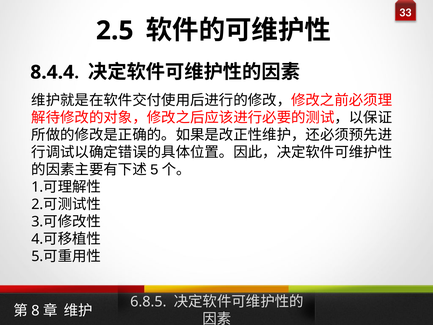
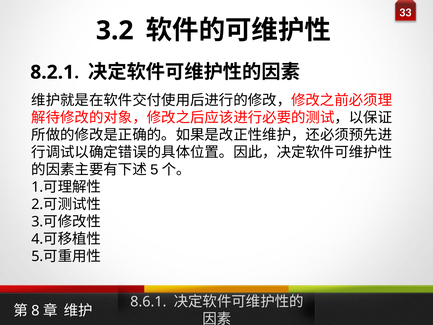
2.5: 2.5 -> 3.2
8.4.4: 8.4.4 -> 8.2.1
6.8.5: 6.8.5 -> 8.6.1
